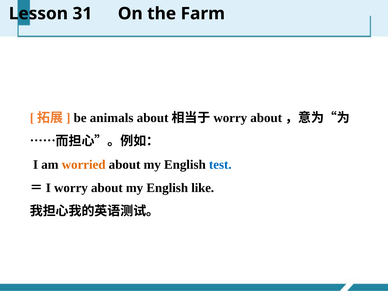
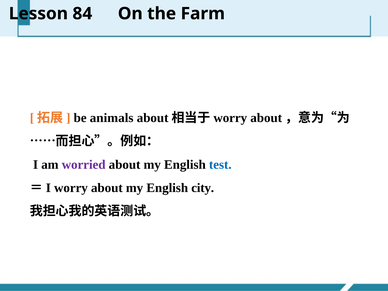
31: 31 -> 84
worried colour: orange -> purple
like: like -> city
